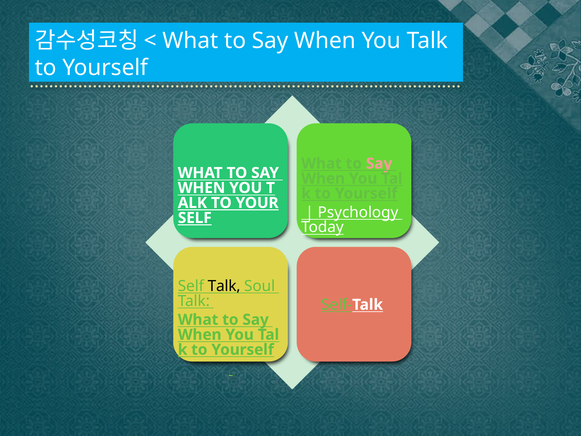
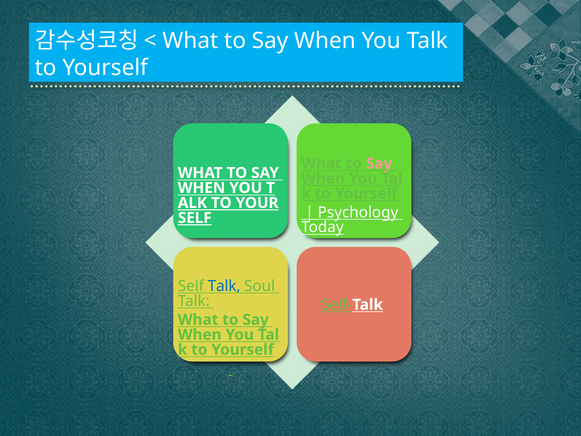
Talk at (224, 286) colour: black -> blue
